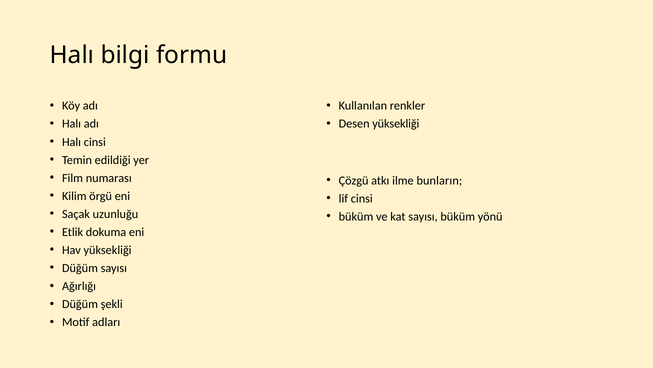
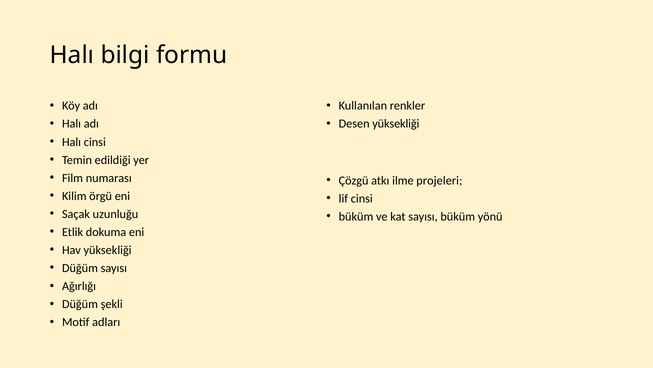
bunların: bunların -> projeleri
